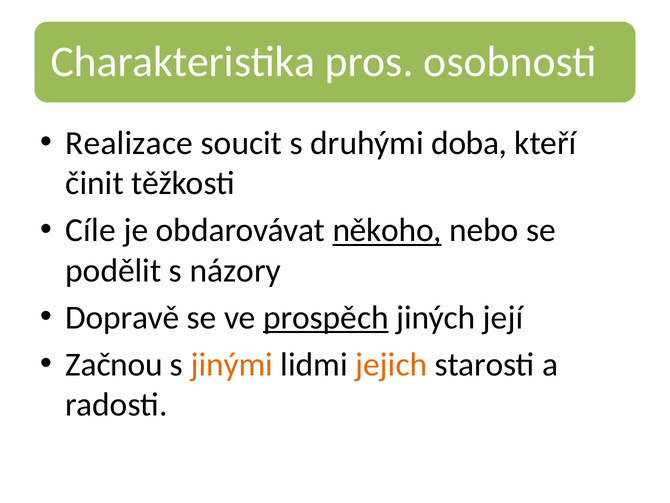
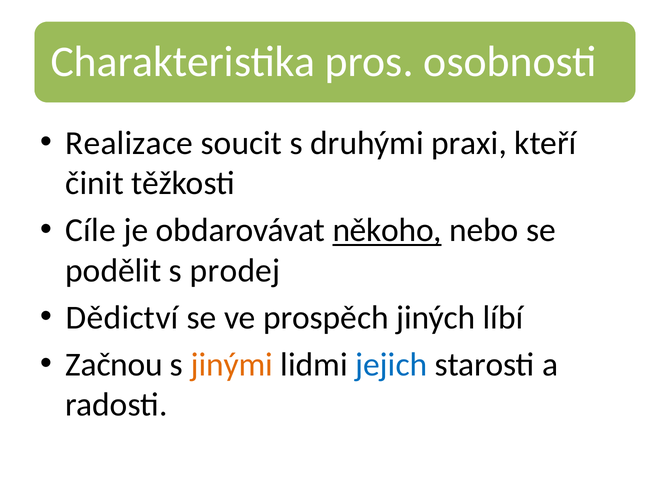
doba: doba -> praxi
názory: názory -> prodej
Dopravě: Dopravě -> Dědictví
prospěch underline: present -> none
její: její -> líbí
jejich colour: orange -> blue
